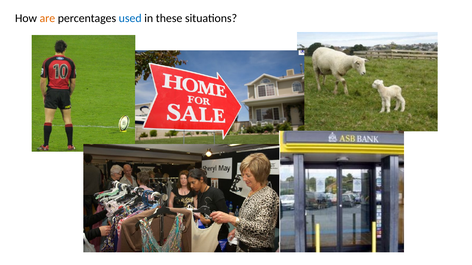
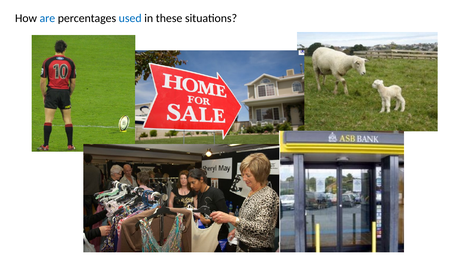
are colour: orange -> blue
